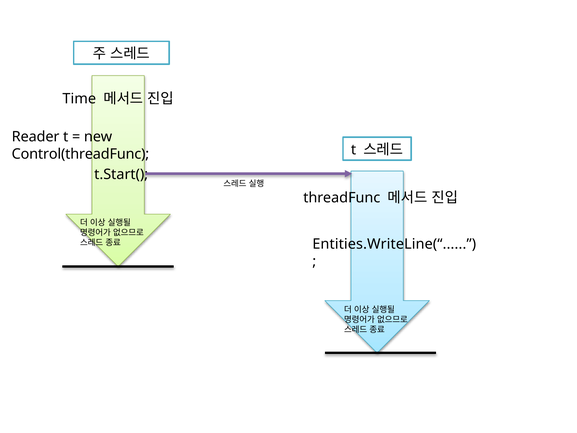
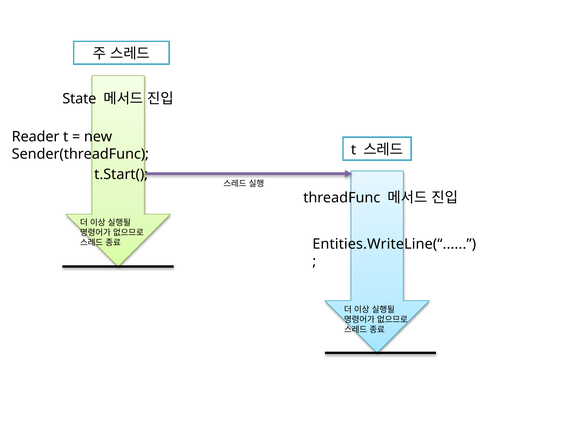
Time: Time -> State
Control(threadFunc: Control(threadFunc -> Sender(threadFunc
